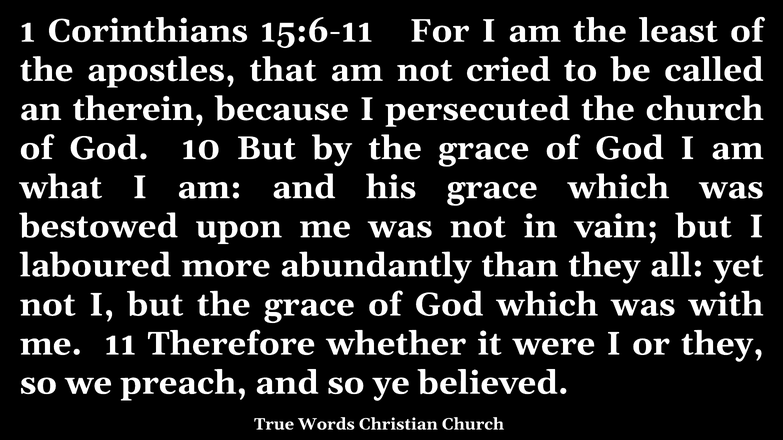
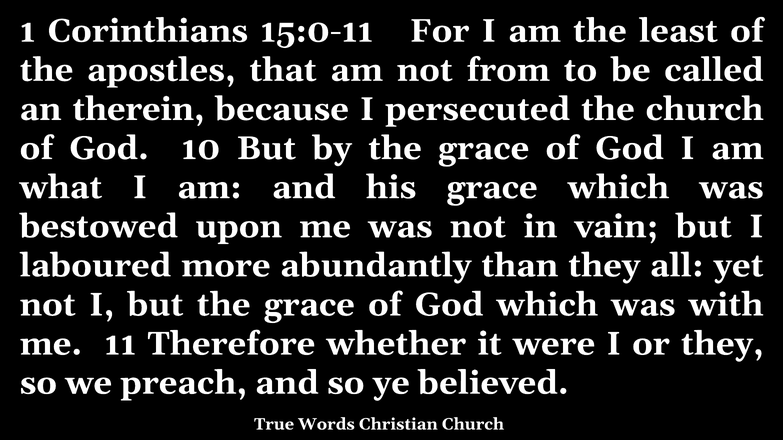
15:6-11: 15:6-11 -> 15:0-11
cried: cried -> from
